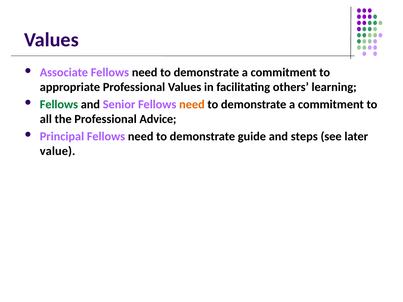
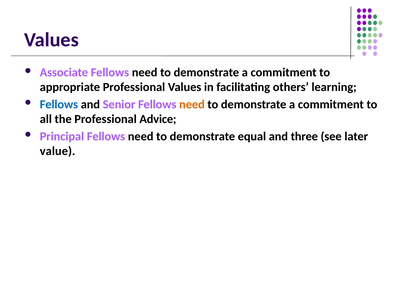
Fellows at (59, 105) colour: green -> blue
guide: guide -> equal
steps: steps -> three
